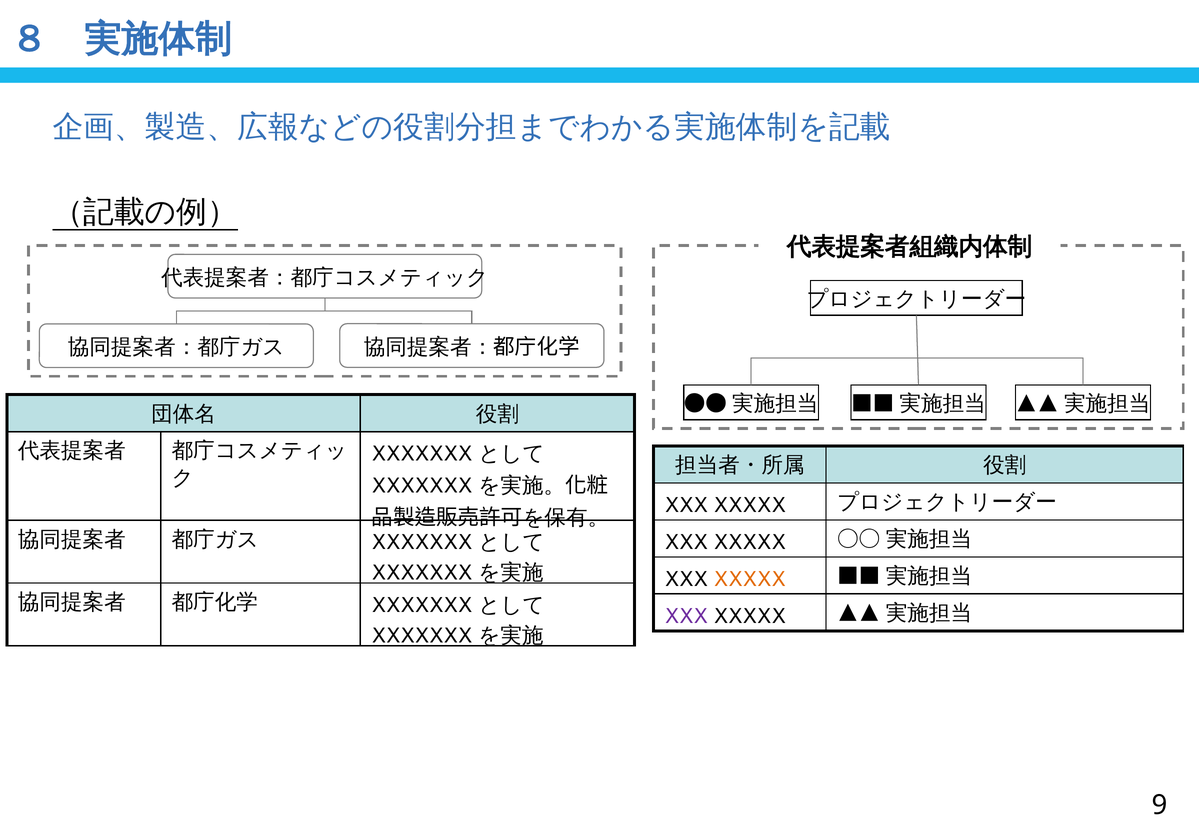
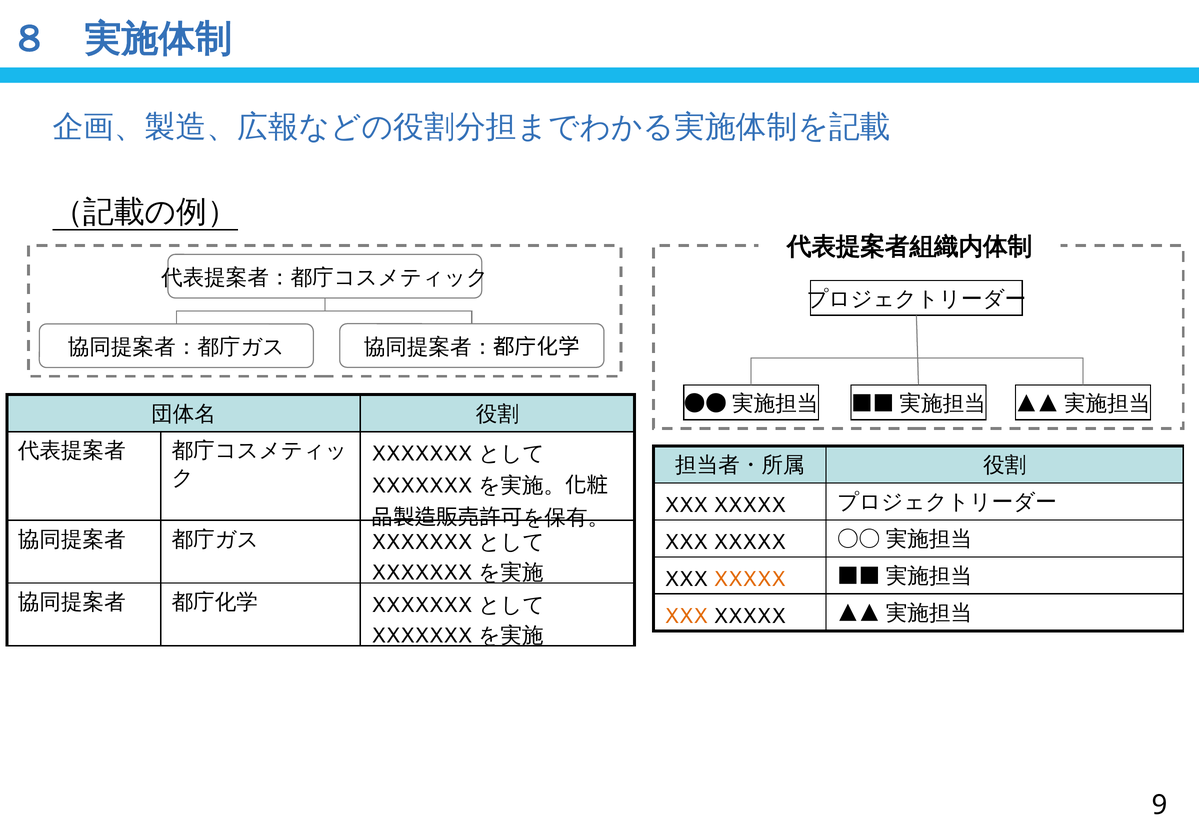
XXX at (686, 616) colour: purple -> orange
